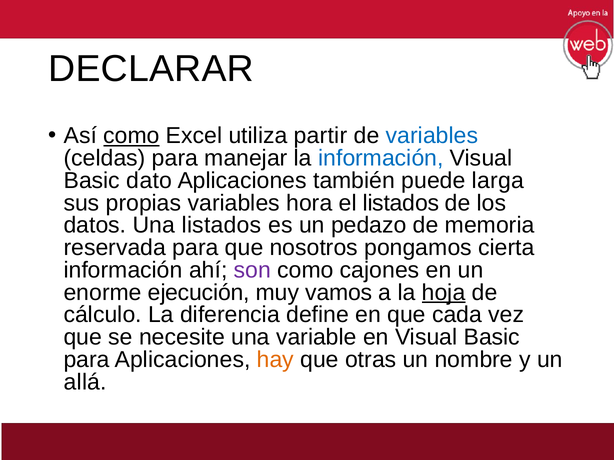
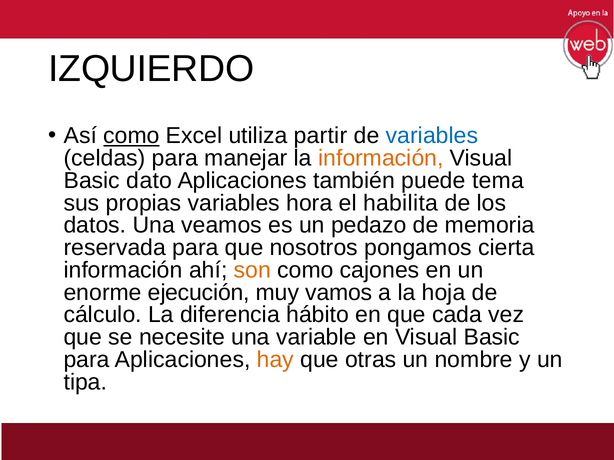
DECLARAR: DECLARAR -> IZQUIERDO
información at (381, 158) colour: blue -> orange
larga: larga -> tema
el listados: listados -> habilita
Una listados: listados -> veamos
son colour: purple -> orange
hoja underline: present -> none
define: define -> hábito
allá: allá -> tipa
